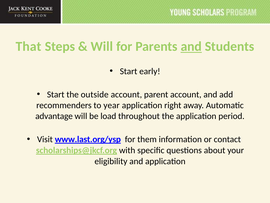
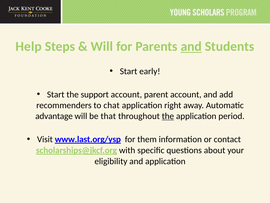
That: That -> Help
outside: outside -> support
year: year -> chat
load: load -> that
the at (168, 116) underline: none -> present
